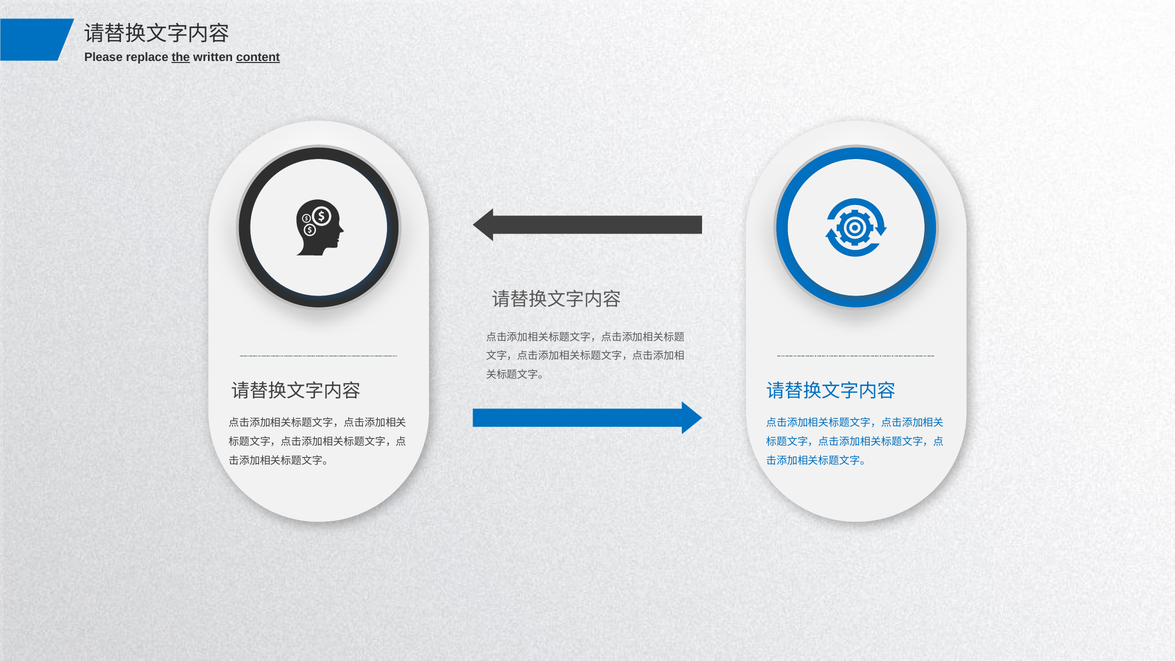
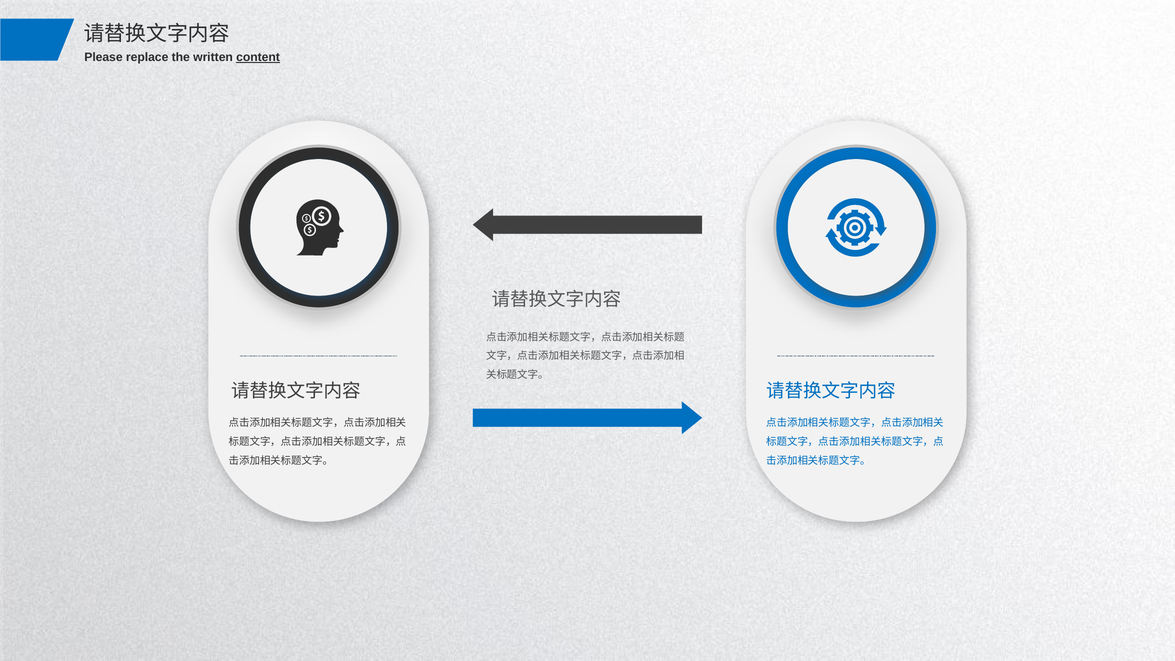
the underline: present -> none
